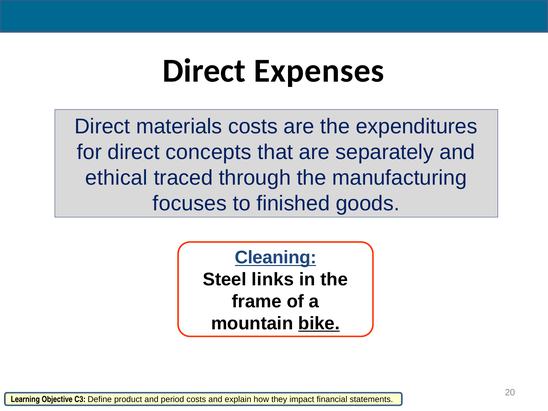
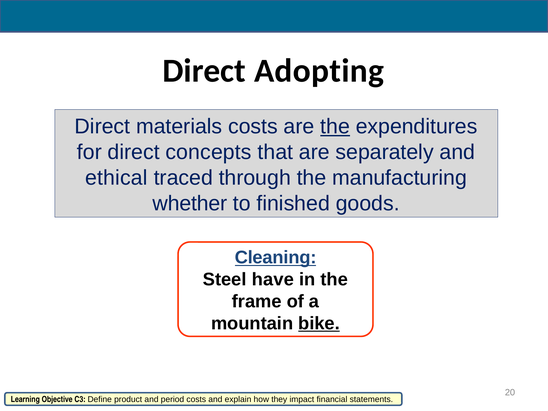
Expenses: Expenses -> Adopting
the at (335, 127) underline: none -> present
focuses: focuses -> whether
links: links -> have
